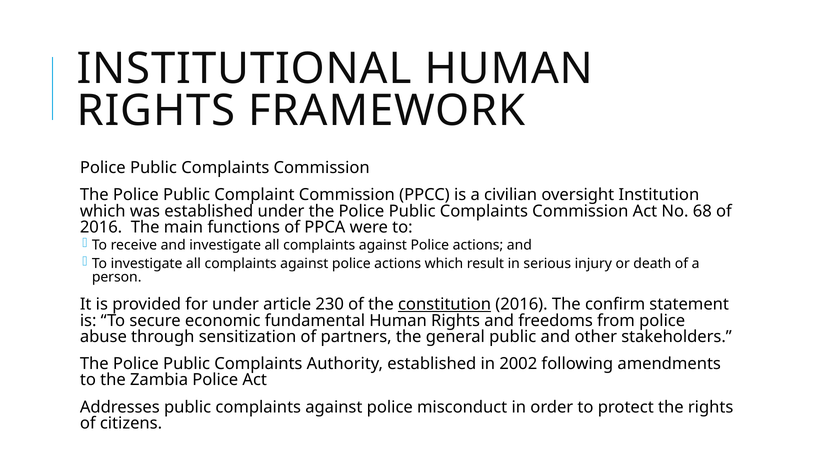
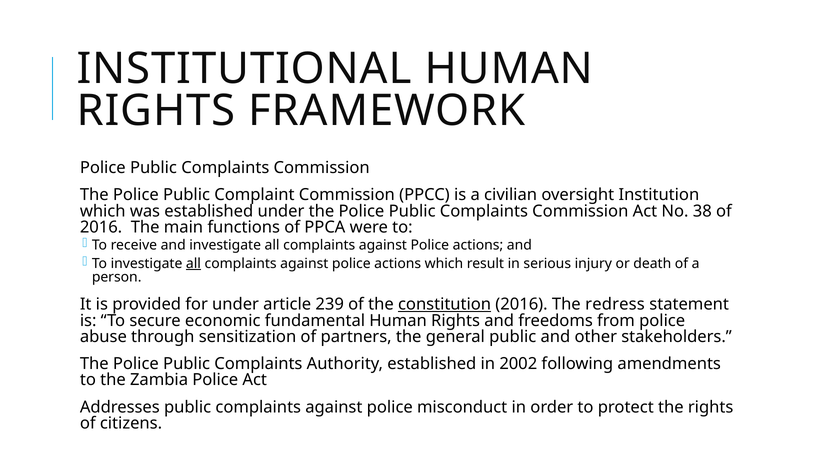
68: 68 -> 38
all at (193, 264) underline: none -> present
230: 230 -> 239
confirm: confirm -> redress
